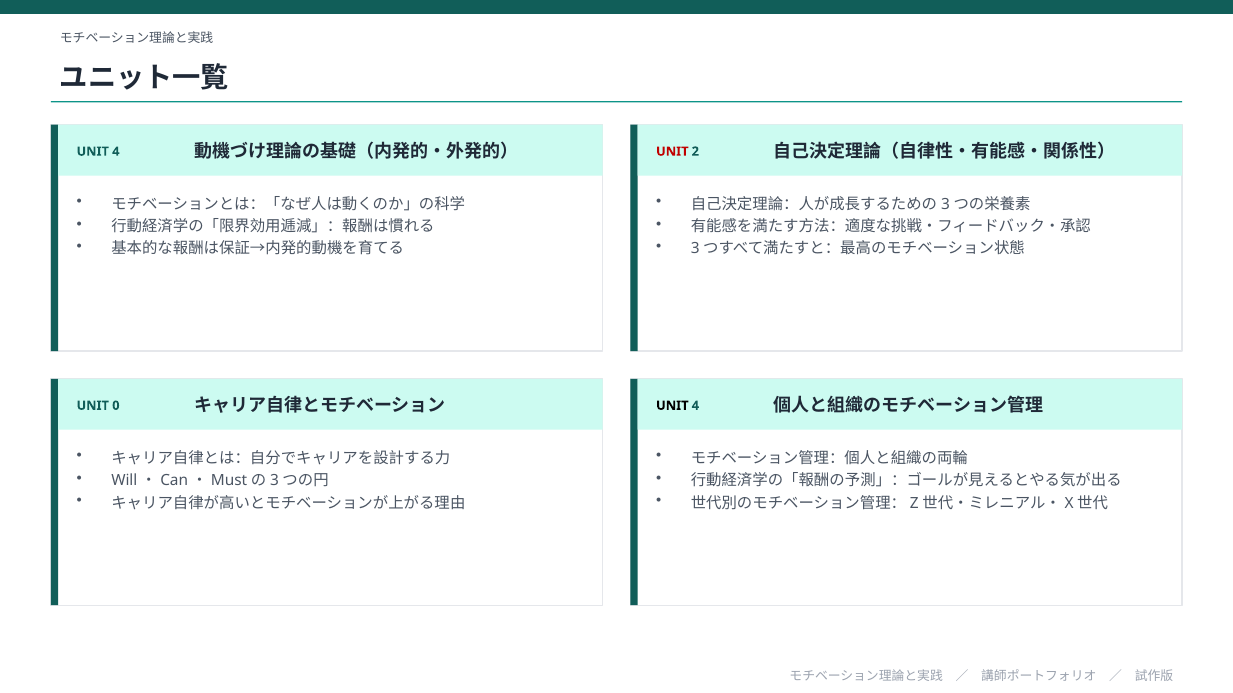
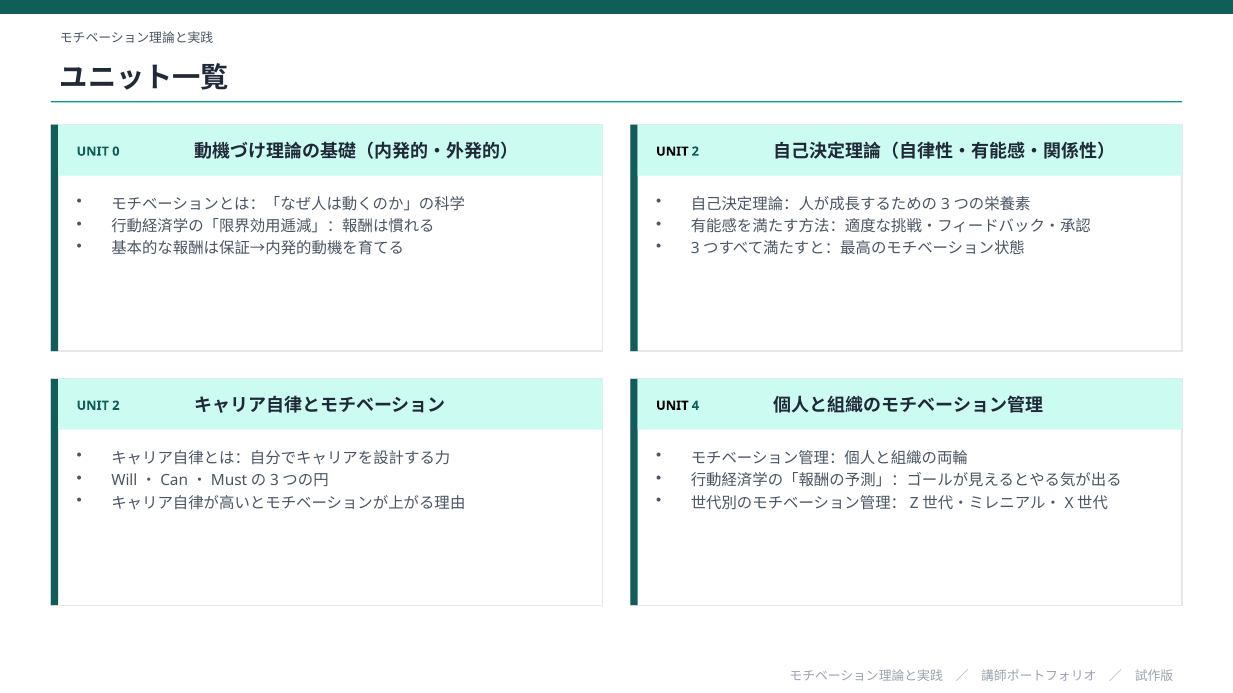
4 at (116, 152): 4 -> 0
UNIT at (672, 152) colour: red -> black
0 at (116, 406): 0 -> 2
